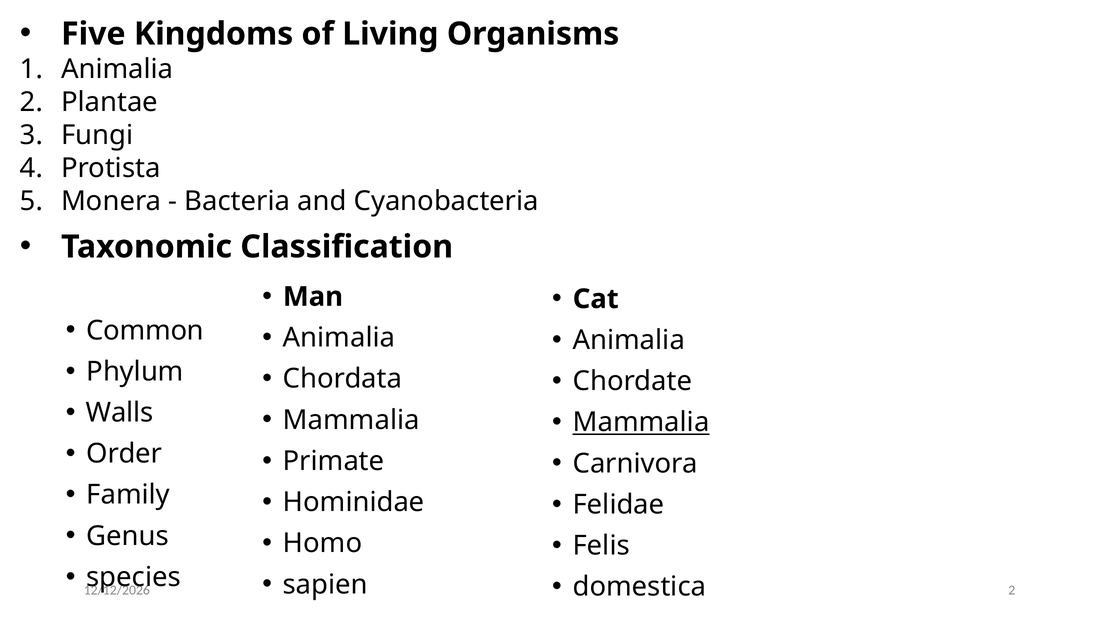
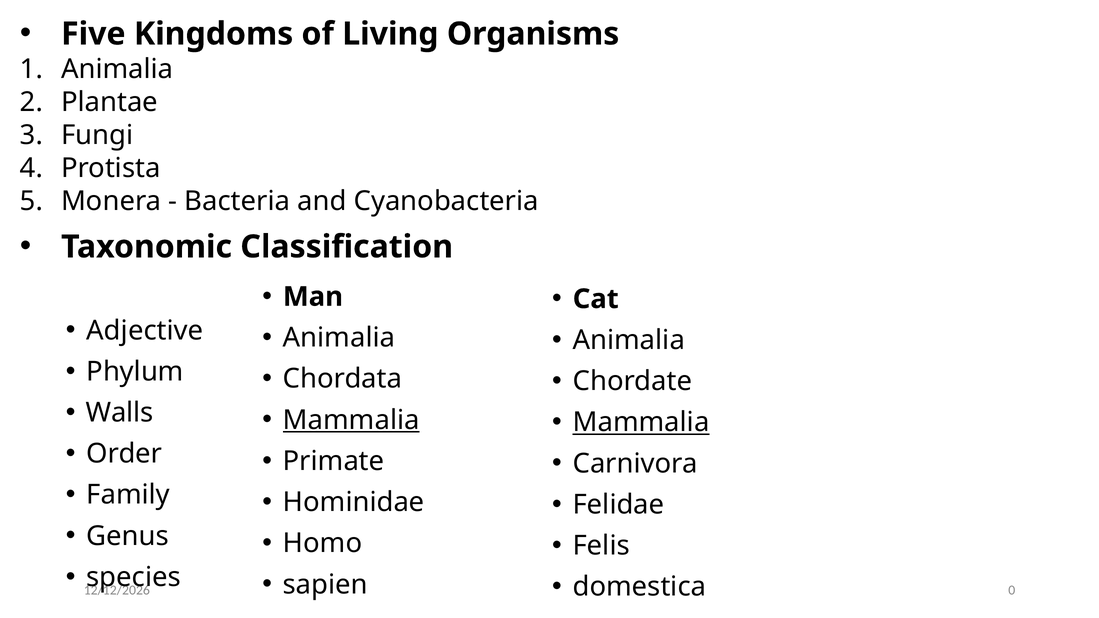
Common: Common -> Adjective
Mammalia at (351, 420) underline: none -> present
2 at (1012, 590): 2 -> 0
